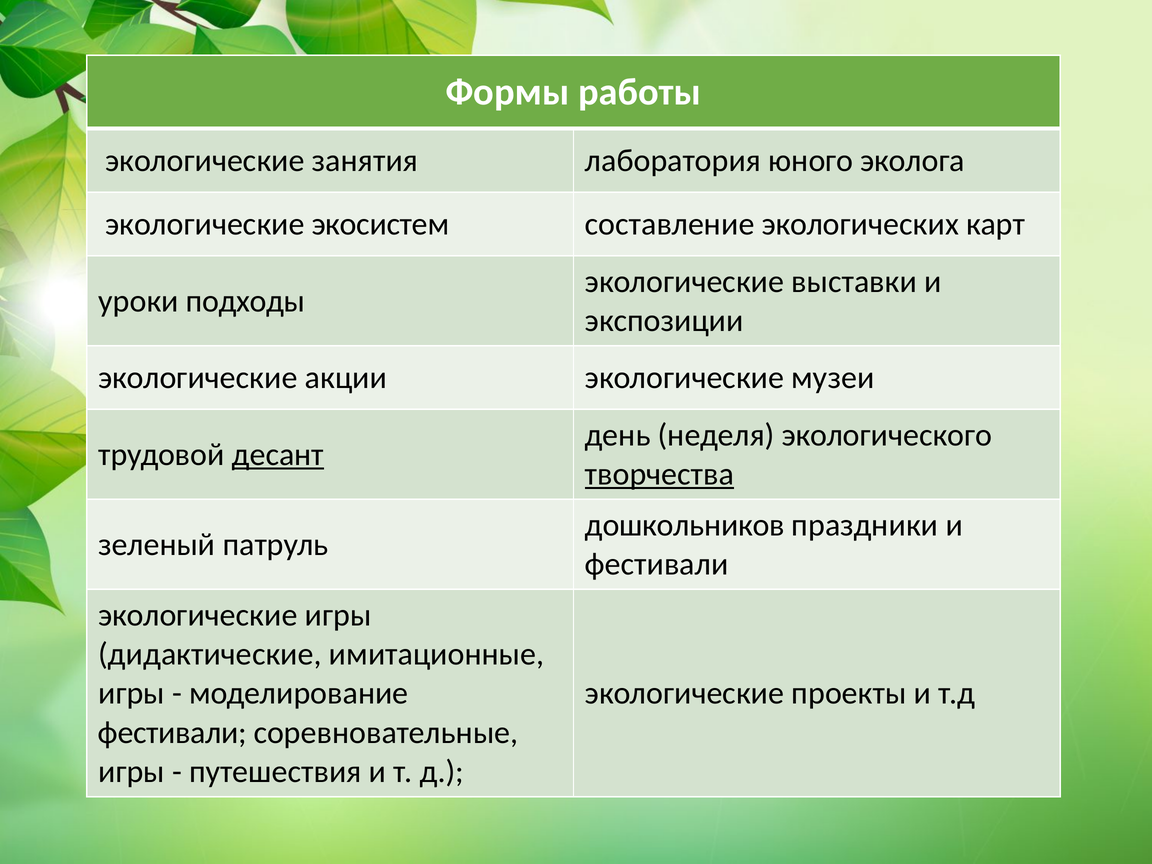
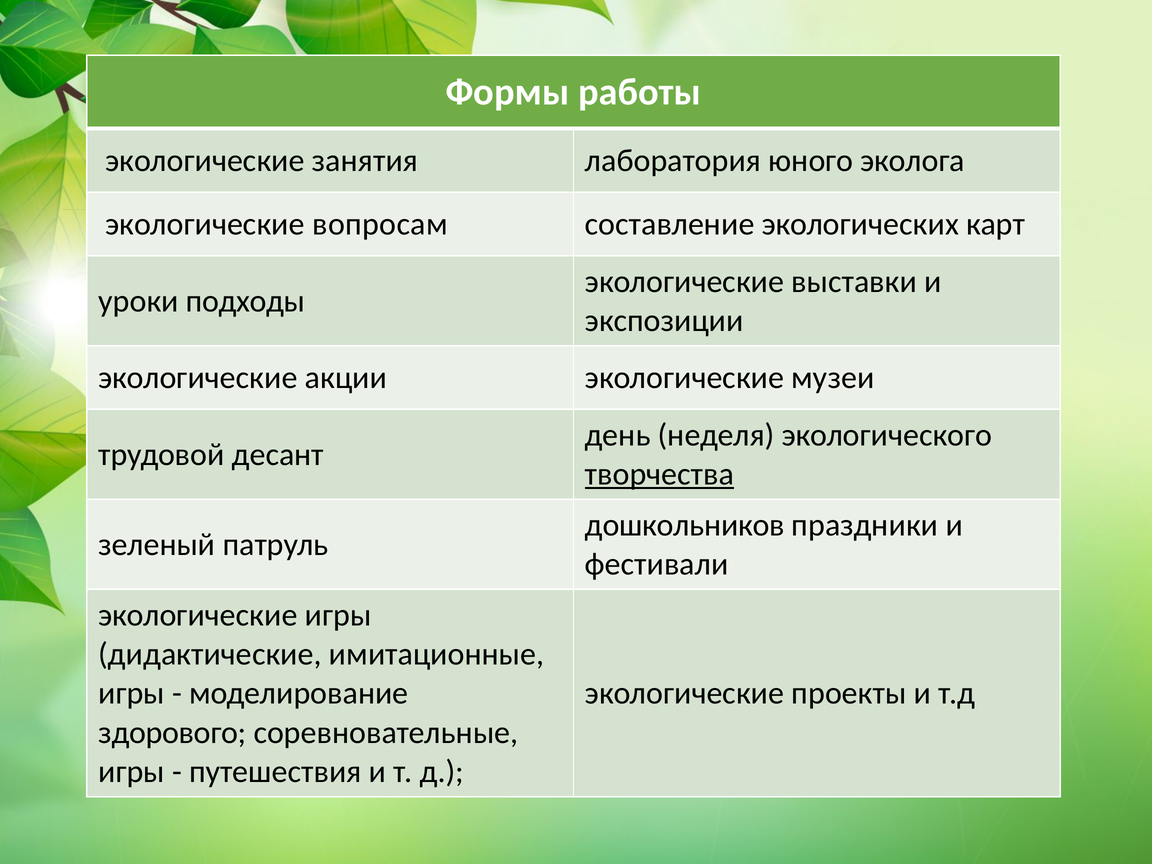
экосистем: экосистем -> вопросам
десант underline: present -> none
фестивали at (172, 733): фестивали -> здорового
